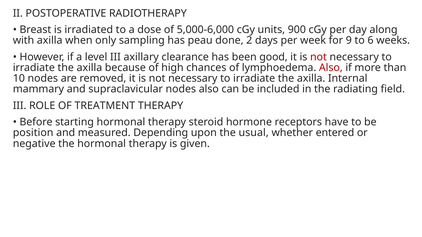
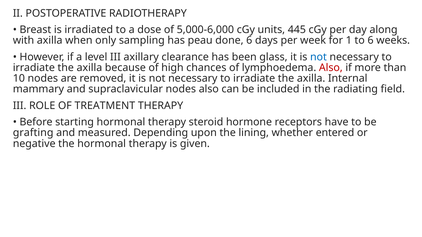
900: 900 -> 445
done 2: 2 -> 6
9: 9 -> 1
good: good -> glass
not at (318, 57) colour: red -> blue
position: position -> grafting
usual: usual -> lining
